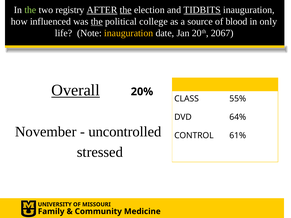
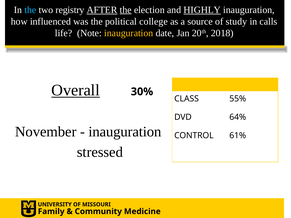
the at (30, 10) colour: light green -> light blue
TIDBITS: TIDBITS -> HIGHLY
the at (97, 21) underline: present -> none
blood: blood -> study
only: only -> calls
2067: 2067 -> 2018
20%: 20% -> 30%
uncontrolled at (125, 132): uncontrolled -> inauguration
